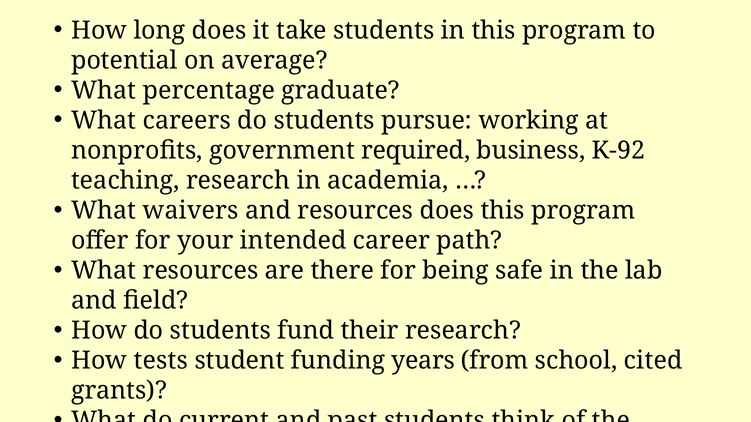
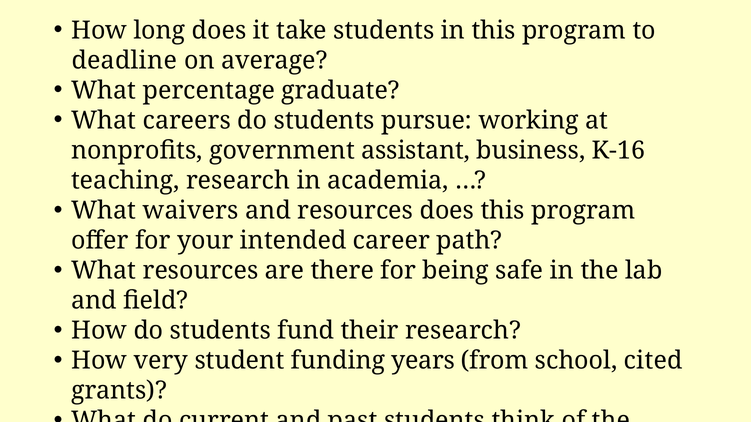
potential: potential -> deadline
required: required -> assistant
K-92: K-92 -> K-16
tests: tests -> very
